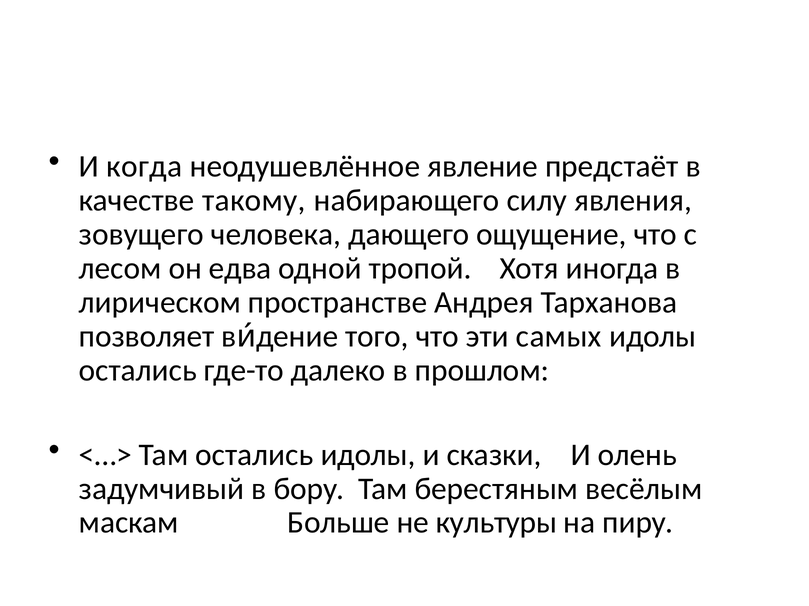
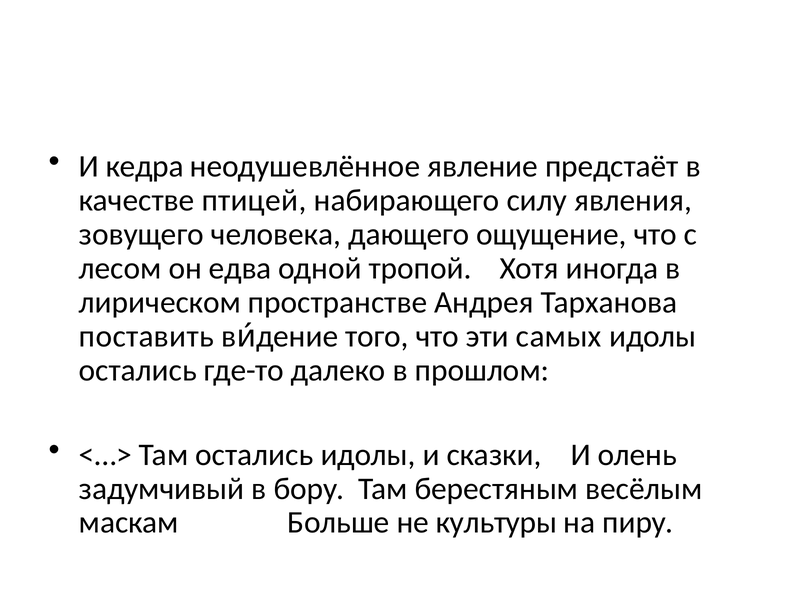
когда: когда -> кедра
такому: такому -> птицей
позволяет: позволяет -> поставить
